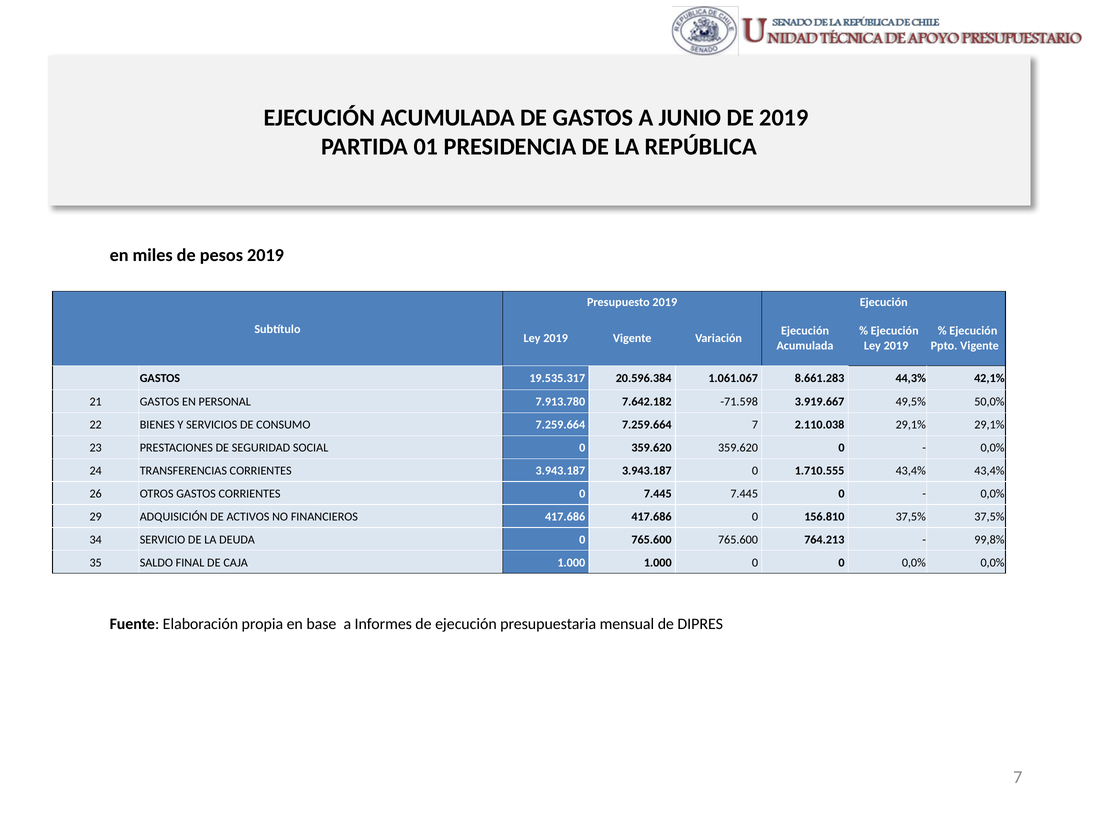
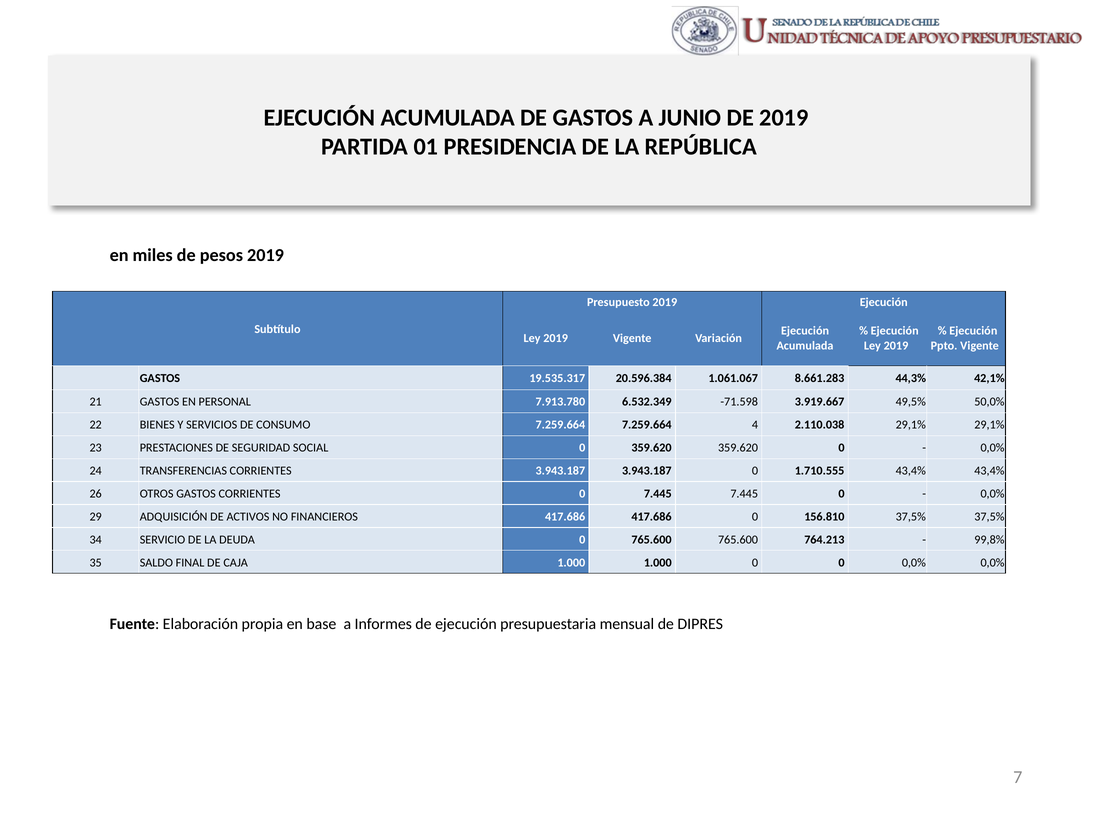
7.642.182: 7.642.182 -> 6.532.349
7.259.664 7: 7 -> 4
